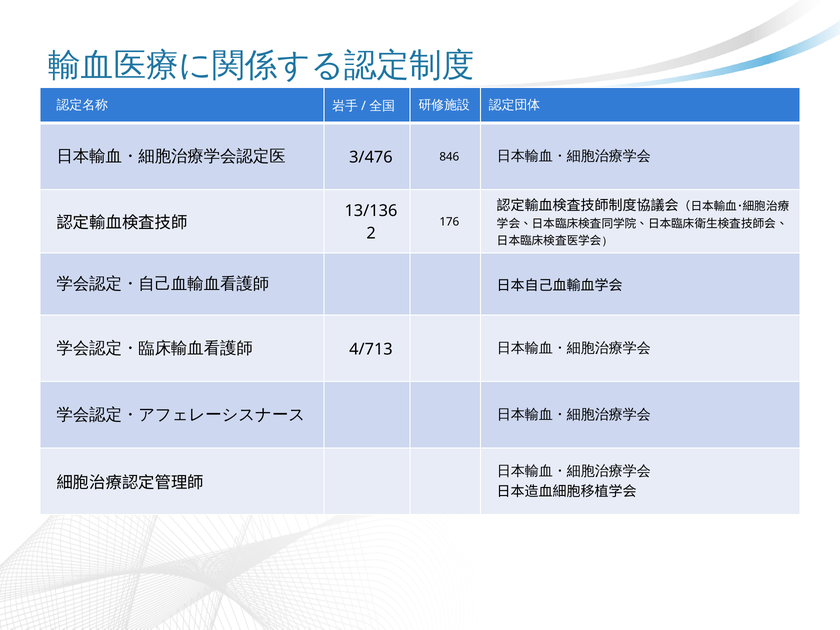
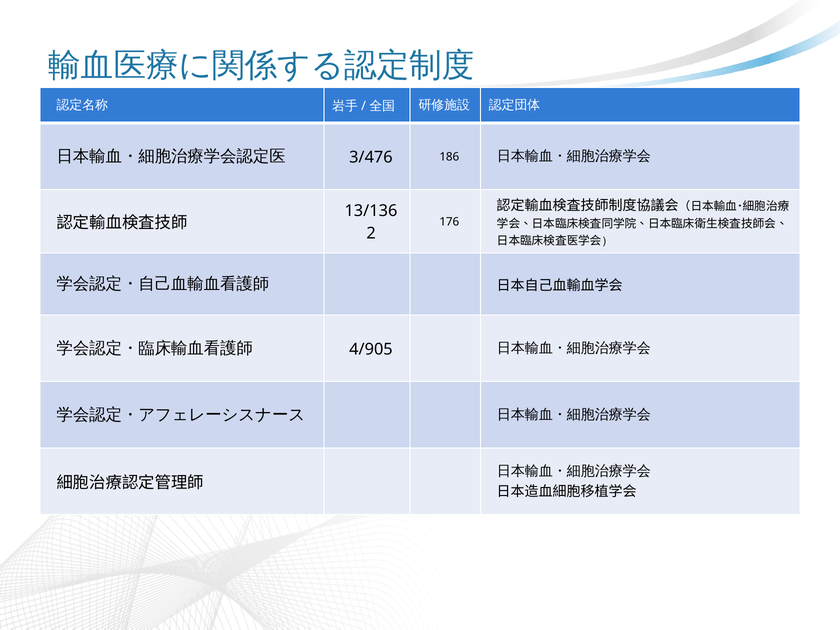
846: 846 -> 186
4/713: 4/713 -> 4/905
